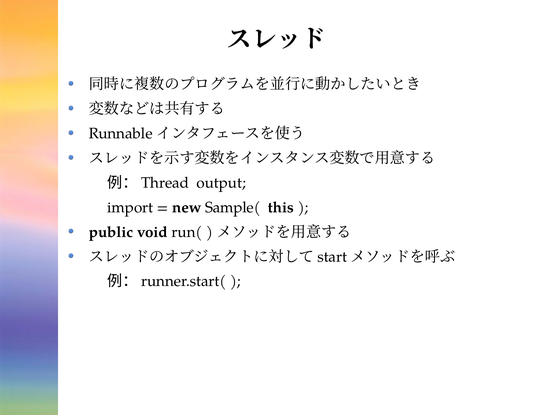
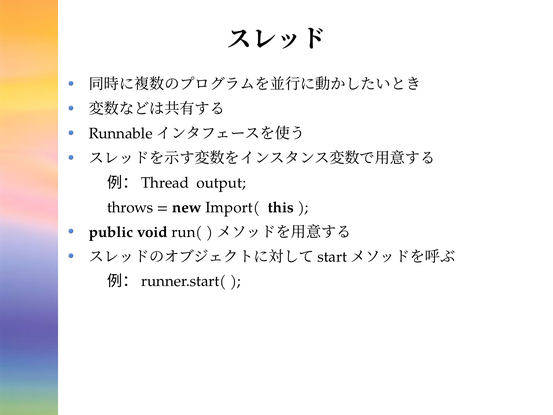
import: import -> throws
Sample(: Sample( -> Import(
